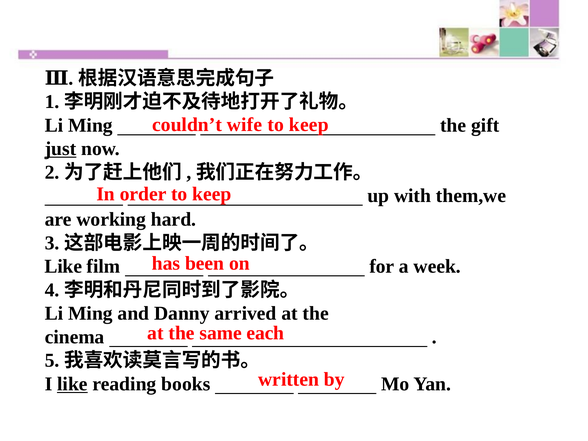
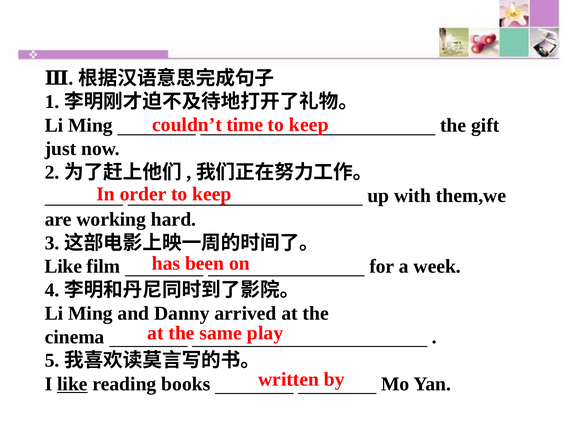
wife: wife -> time
just underline: present -> none
each: each -> play
